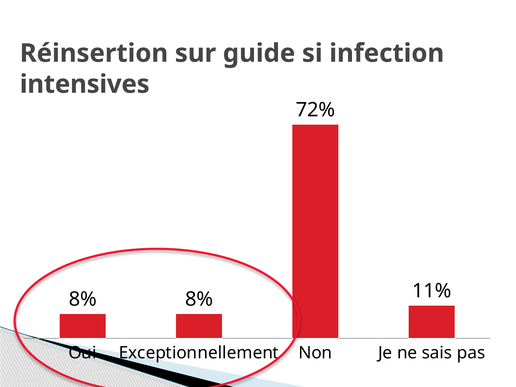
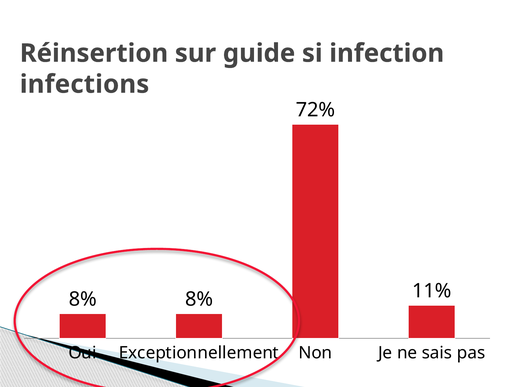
intensives: intensives -> infections
